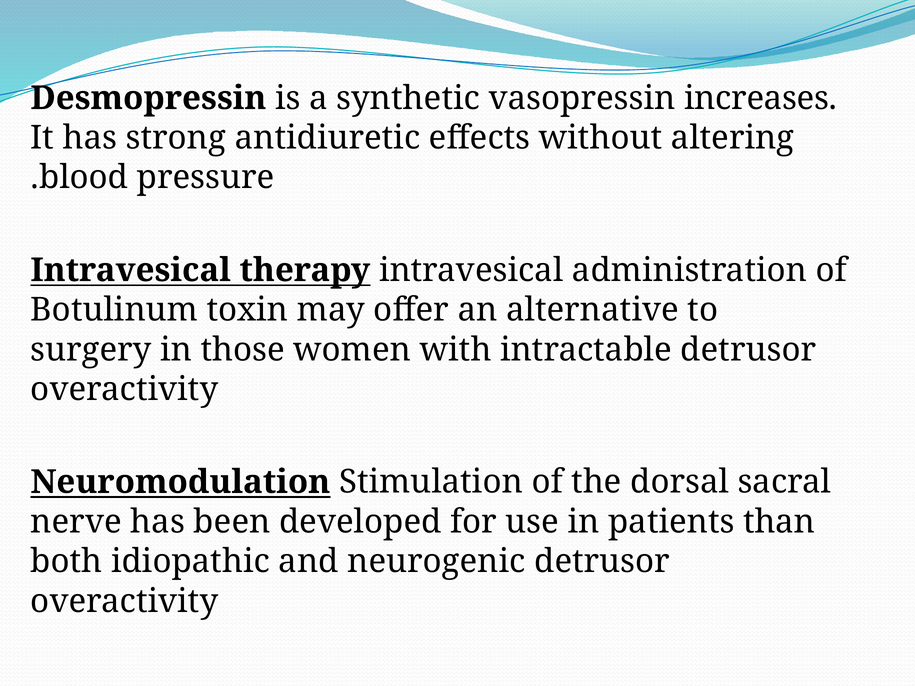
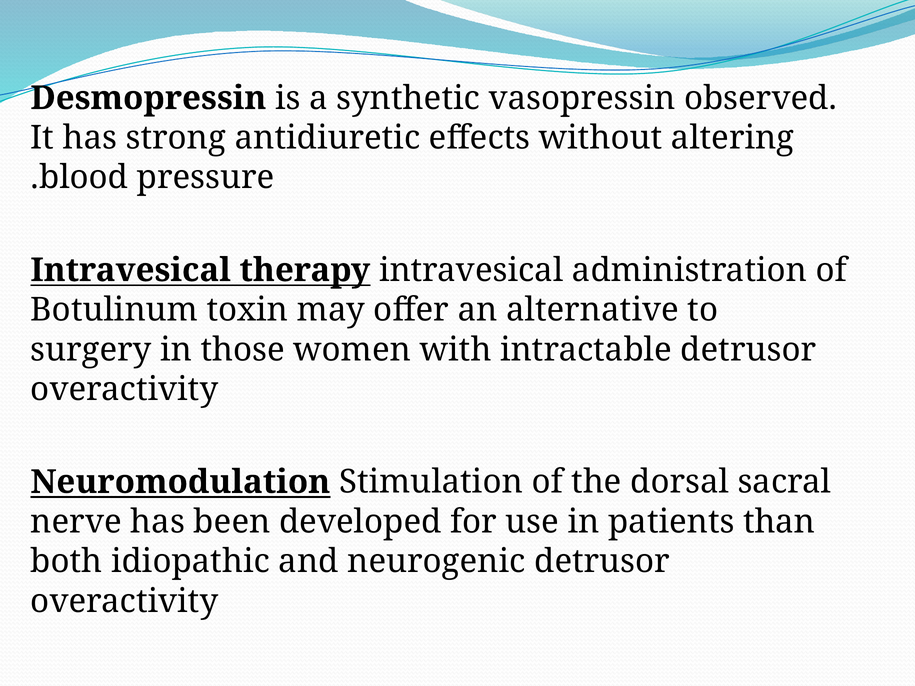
increases: increases -> observed
